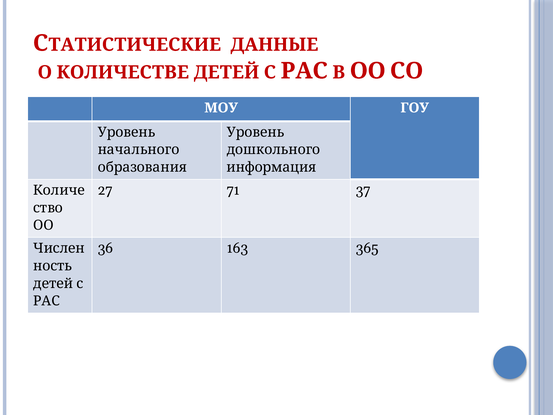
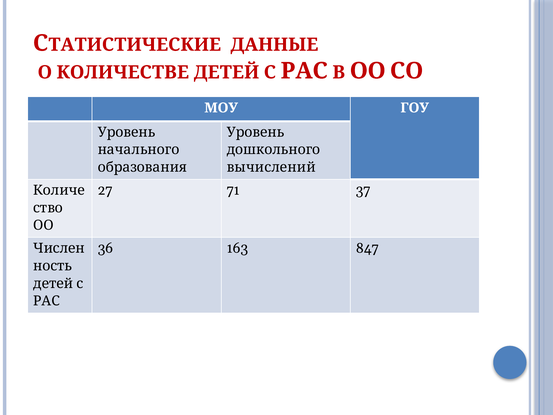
информация: информация -> вычислений
365: 365 -> 847
